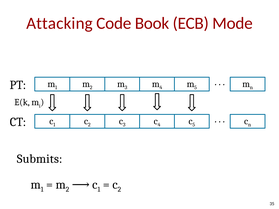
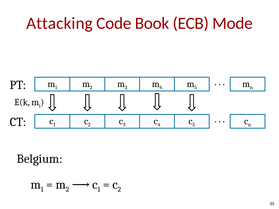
Submits: Submits -> Belgium
